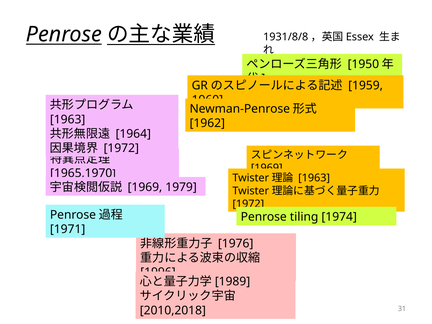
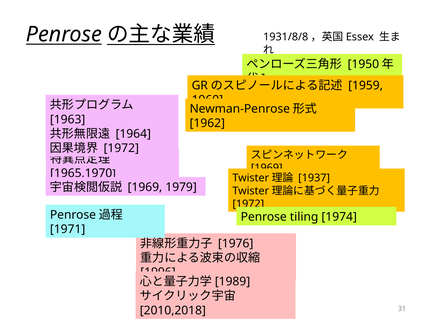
1963 at (314, 178): 1963 -> 1937
